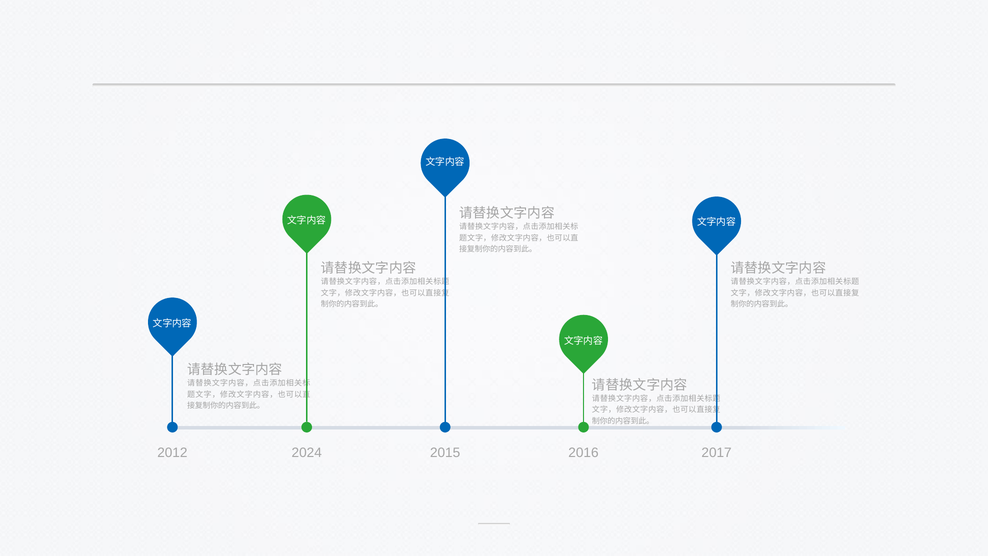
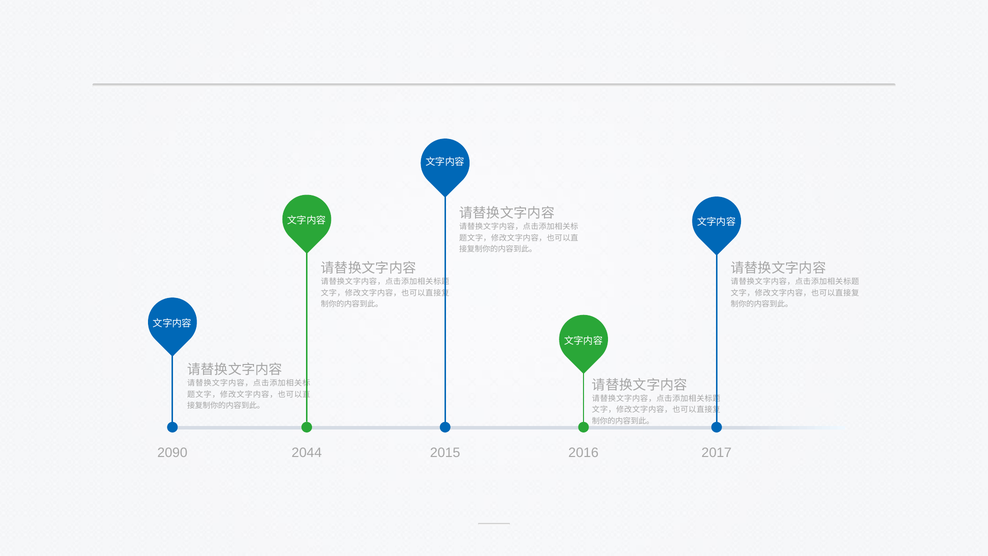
2012: 2012 -> 2090
2024: 2024 -> 2044
